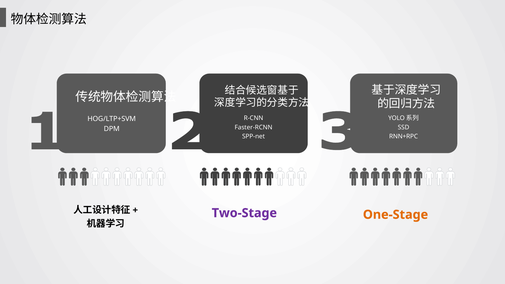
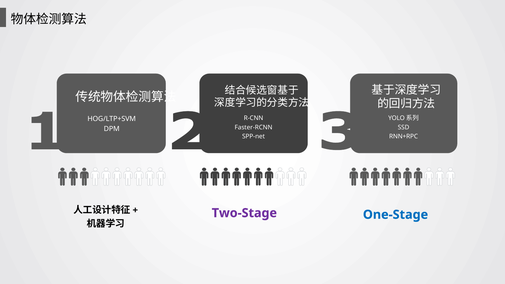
One-Stage colour: orange -> blue
